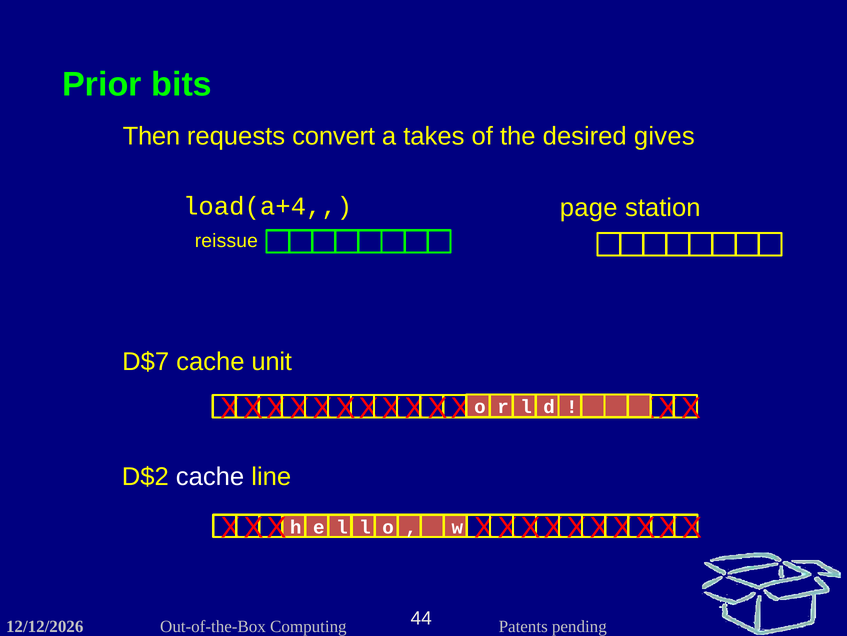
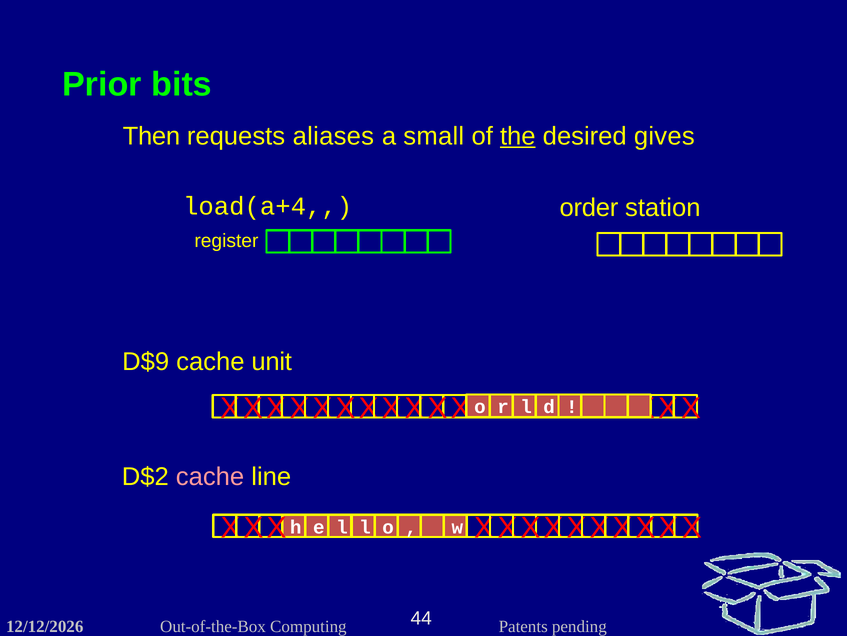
convert: convert -> aliases
takes: takes -> small
the underline: none -> present
page: page -> order
reissue: reissue -> register
D$7: D$7 -> D$9
cache at (210, 477) colour: white -> pink
